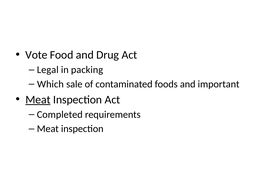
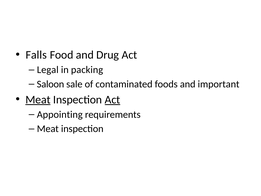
Vote: Vote -> Falls
Which: Which -> Saloon
Act at (112, 99) underline: none -> present
Completed: Completed -> Appointing
